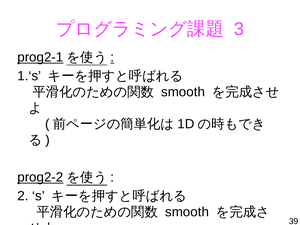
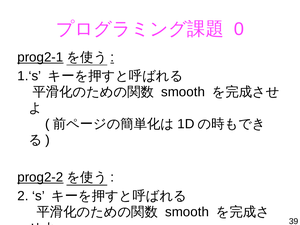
3: 3 -> 0
